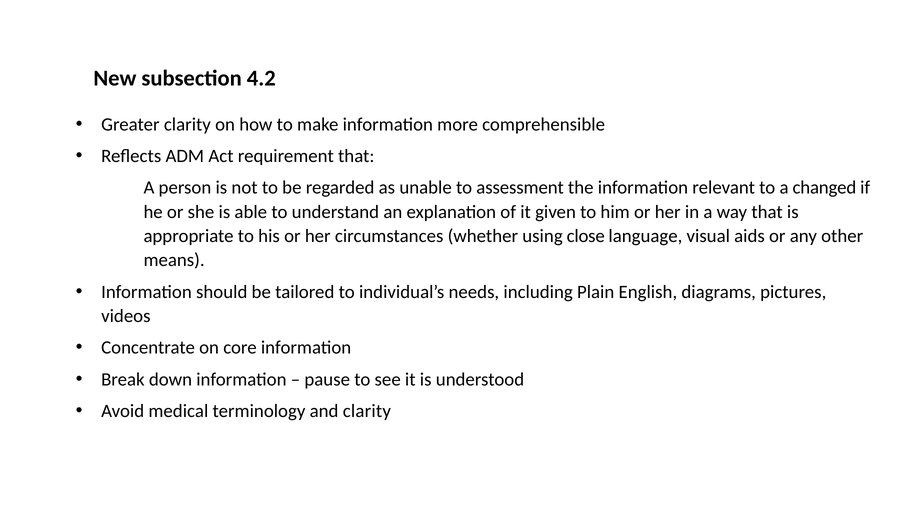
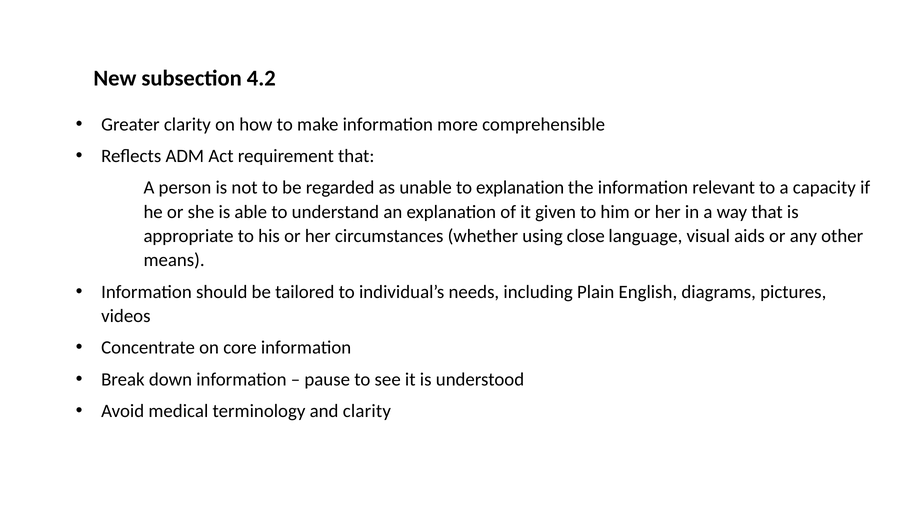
to assessment: assessment -> explanation
changed: changed -> capacity
